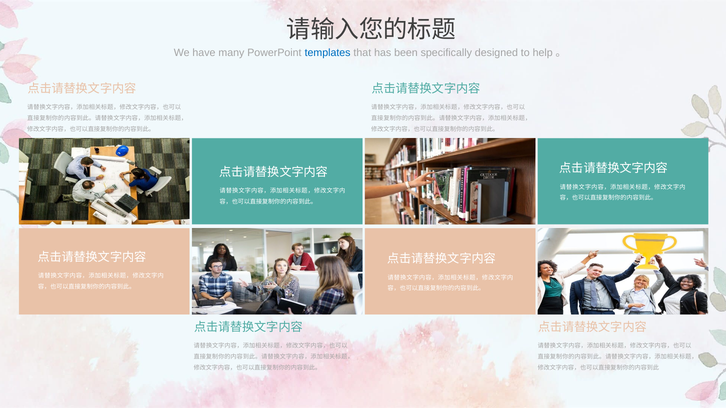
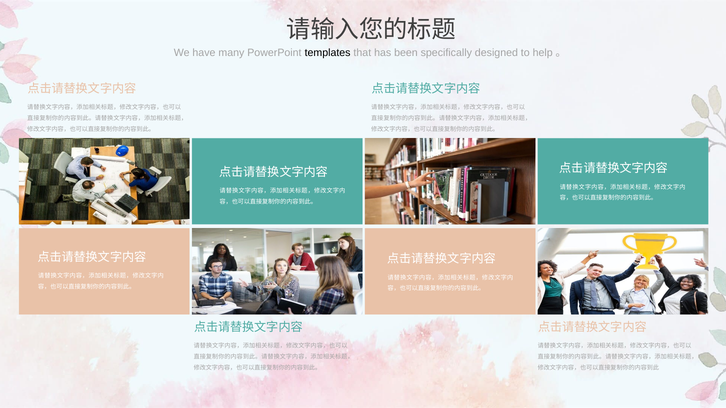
templates colour: blue -> black
